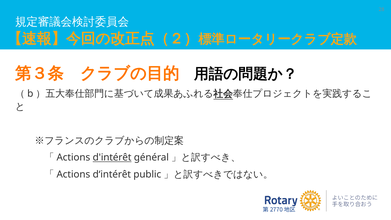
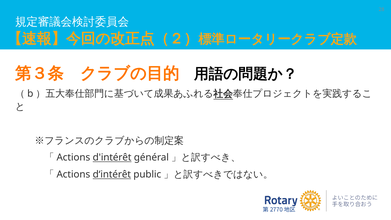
d‘intérêt underline: none -> present
